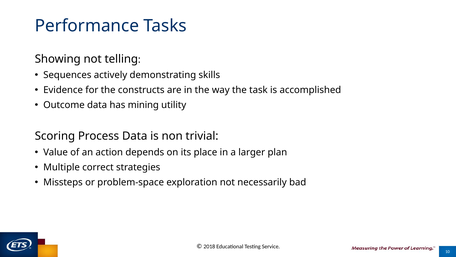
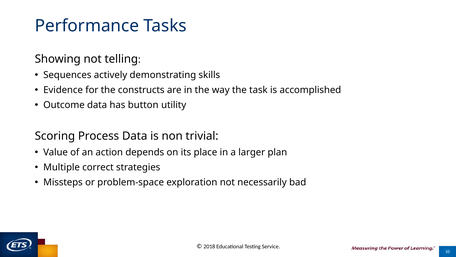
mining: mining -> button
